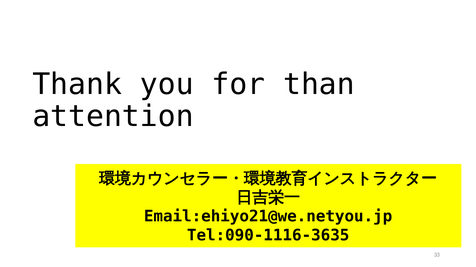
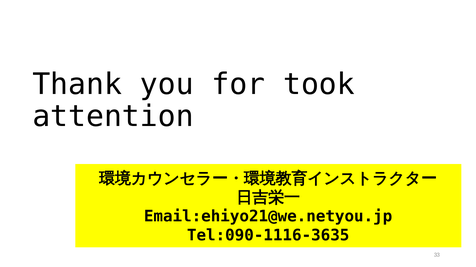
than: than -> took
